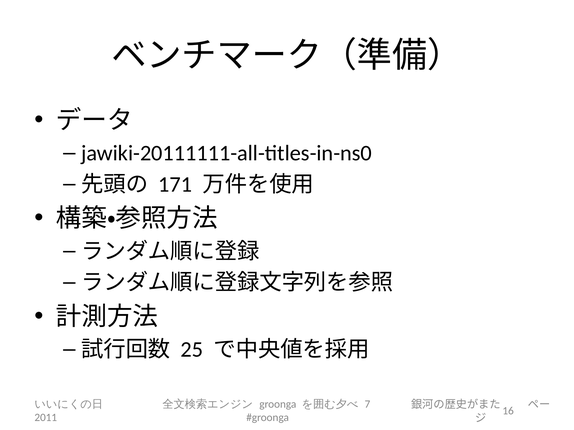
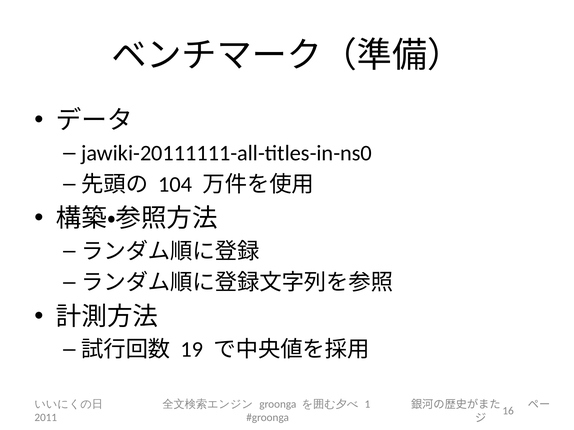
171: 171 -> 104
25: 25 -> 19
7: 7 -> 1
